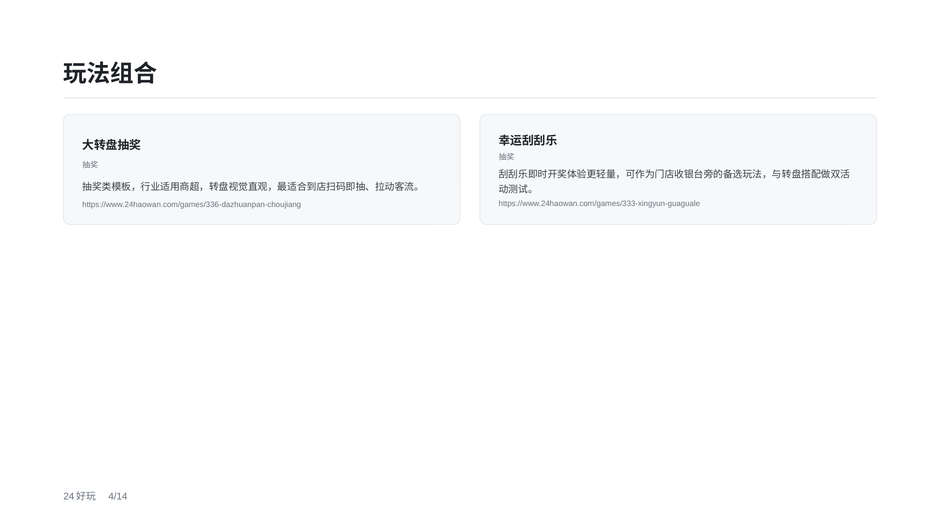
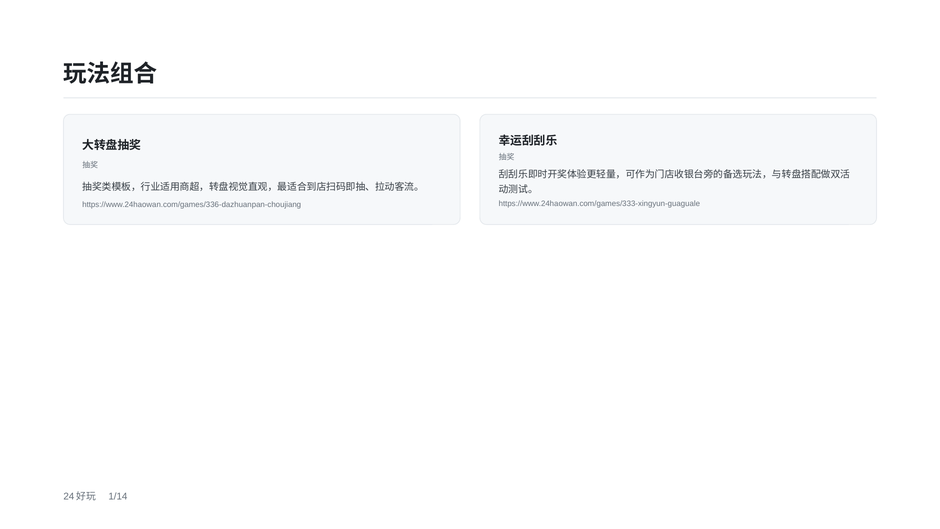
4/14: 4/14 -> 1/14
